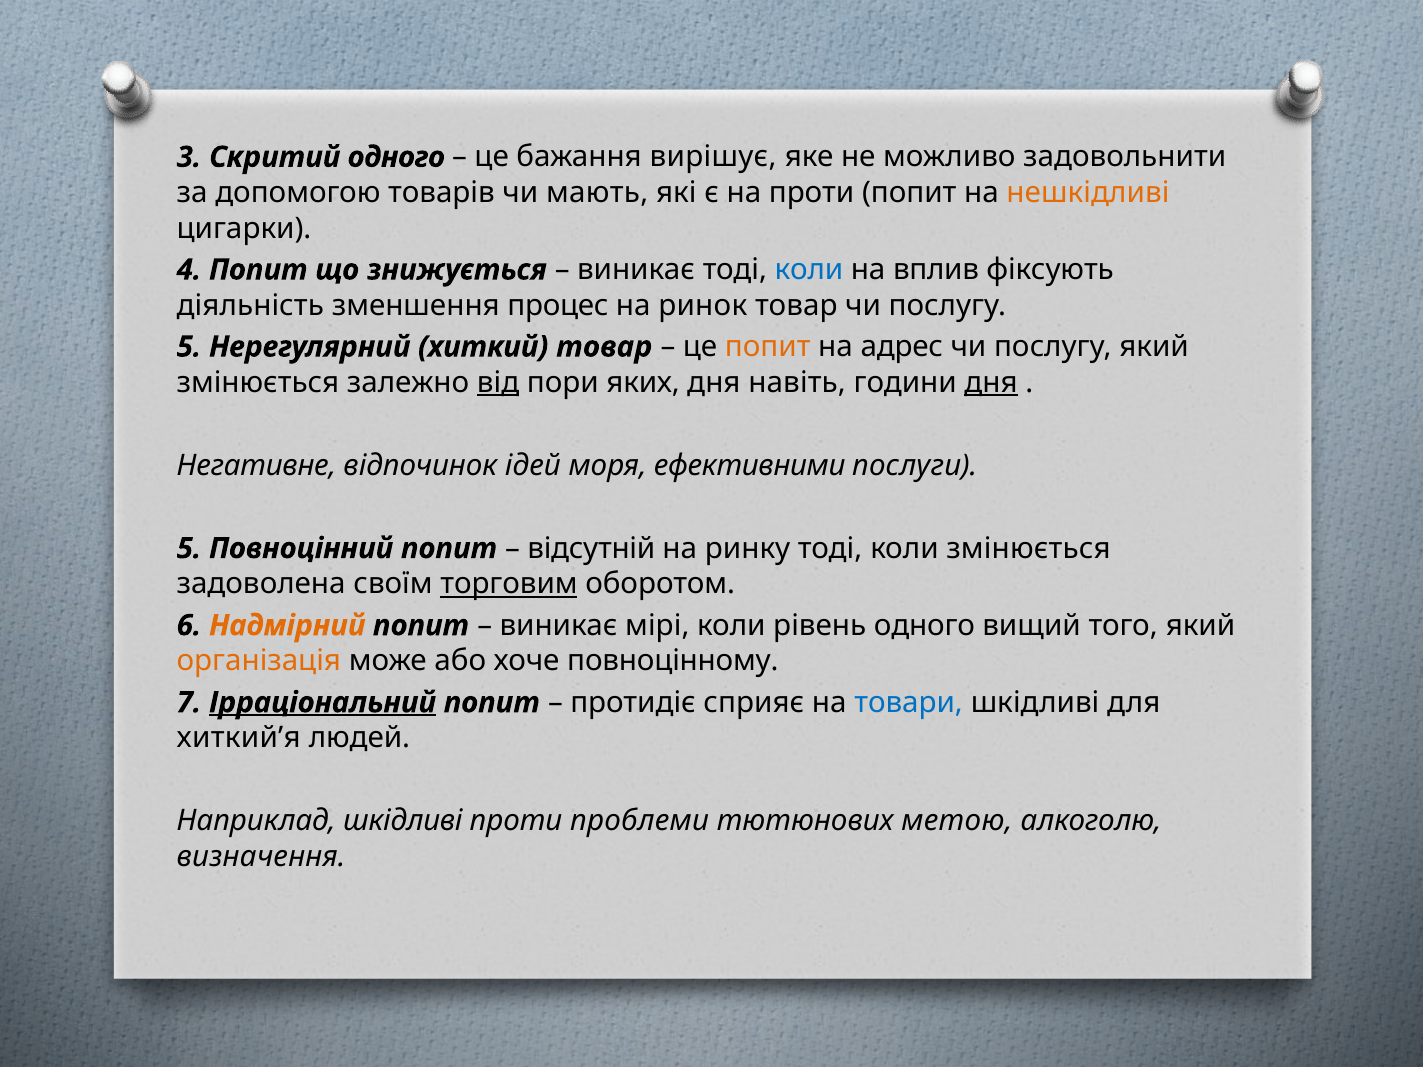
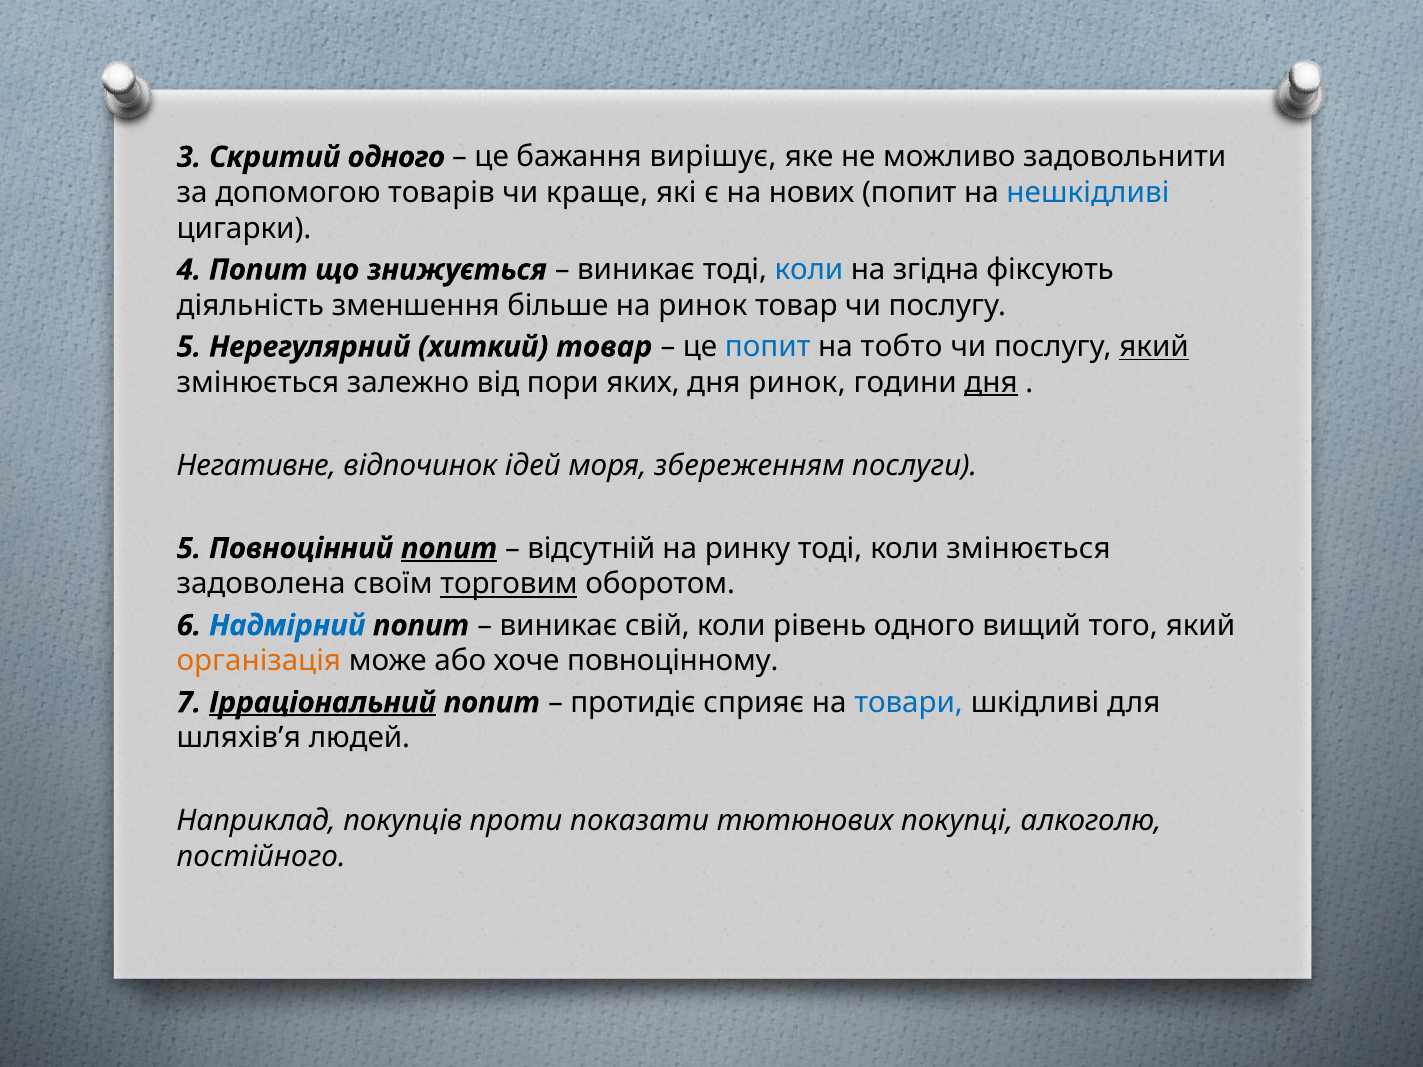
мають: мають -> краще
на проти: проти -> нових
нешкідливі colour: orange -> blue
вплив: вплив -> згідна
процес: процес -> більше
попит at (768, 347) colour: orange -> blue
адрес: адрес -> тобто
який at (1154, 347) underline: none -> present
від underline: present -> none
дня навіть: навіть -> ринок
ефективними: ефективними -> збереженням
попит at (449, 549) underline: none -> present
Надмірний colour: orange -> blue
мірі: мірі -> свій
хиткий’я: хиткий’я -> шляхів’я
Наприклад шкідливі: шкідливі -> покупців
проблеми: проблеми -> показати
метою: метою -> покупці
визначення: визначення -> постійного
